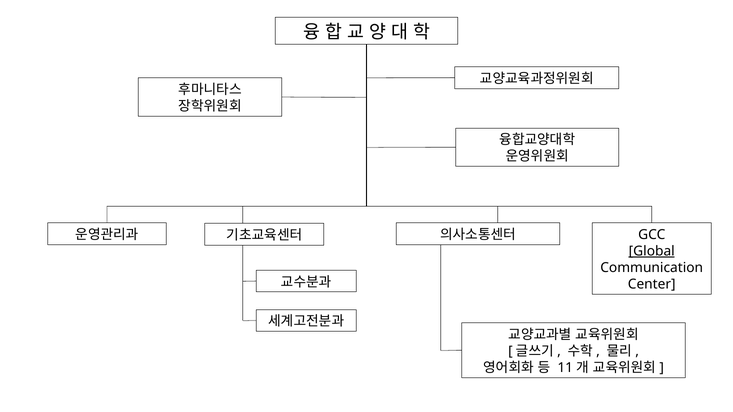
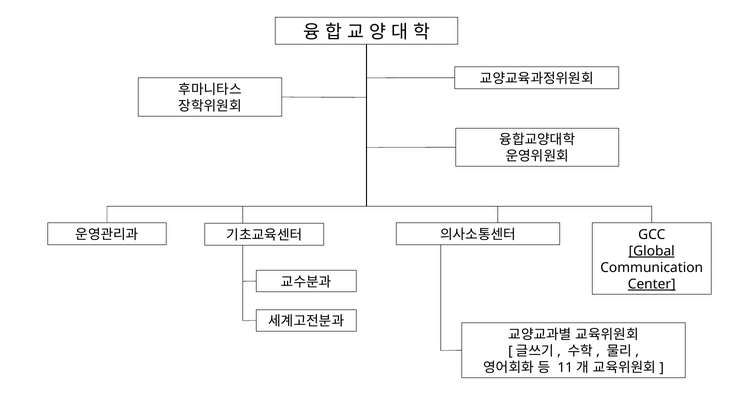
Center underline: none -> present
